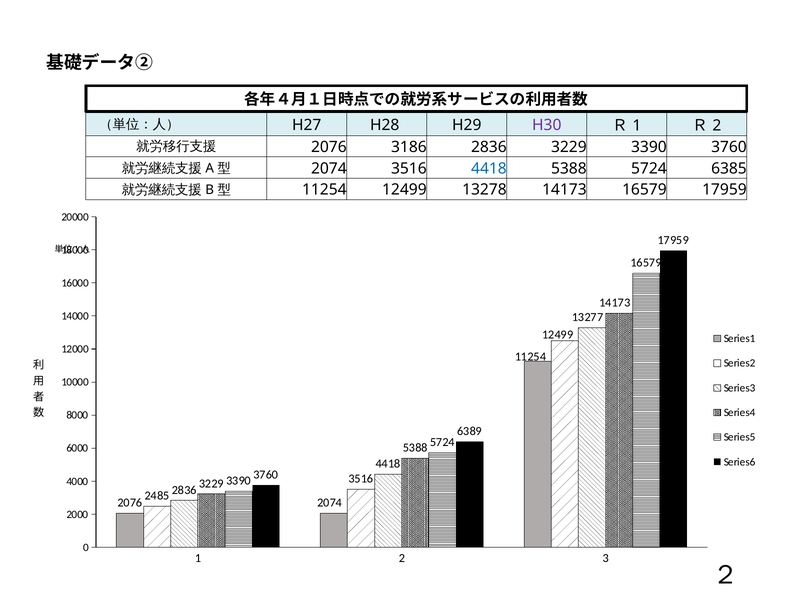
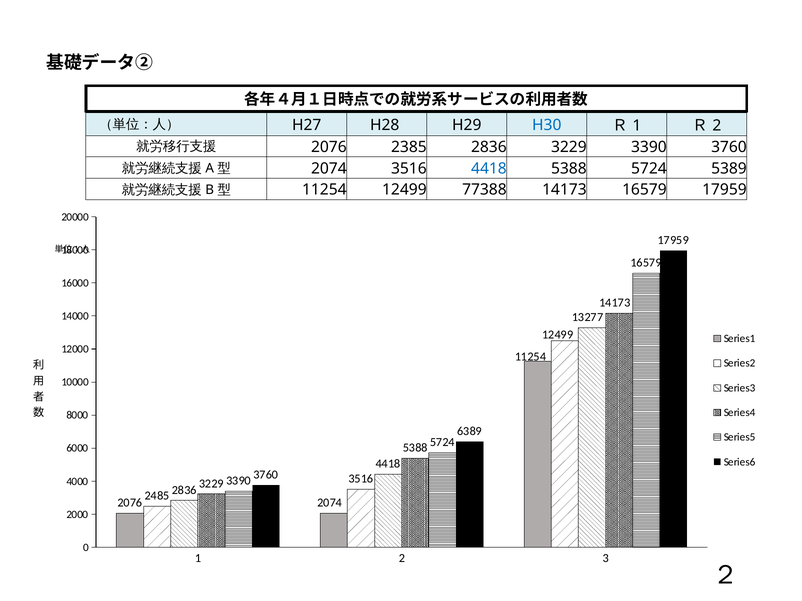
H30 colour: purple -> blue
3186: 3186 -> 2385
6385: 6385 -> 5389
13278: 13278 -> 77388
